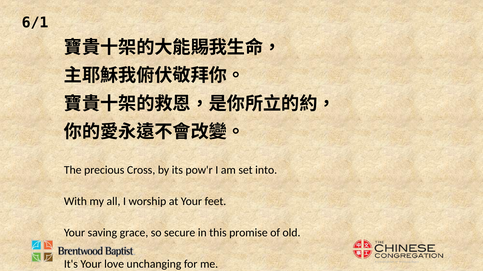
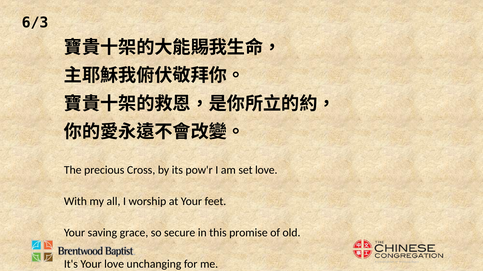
6/1: 6/1 -> 6/3
set into: into -> love
